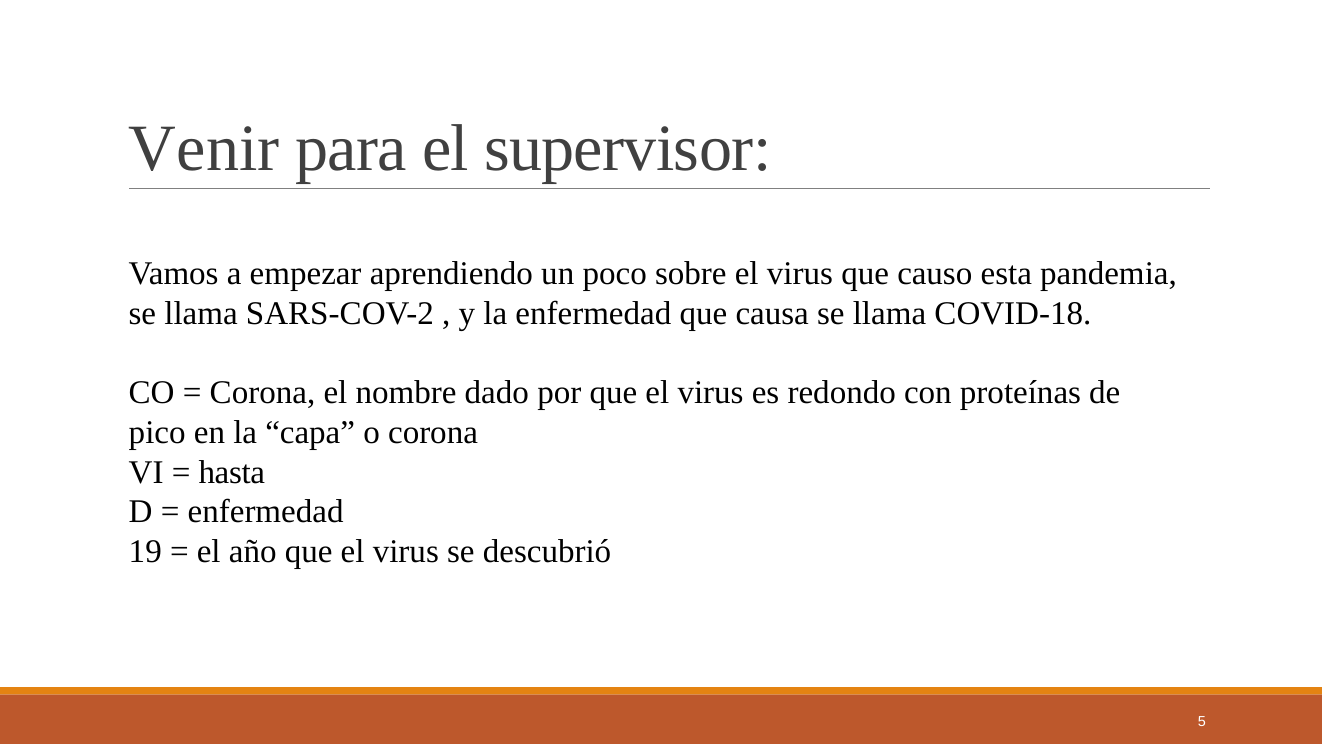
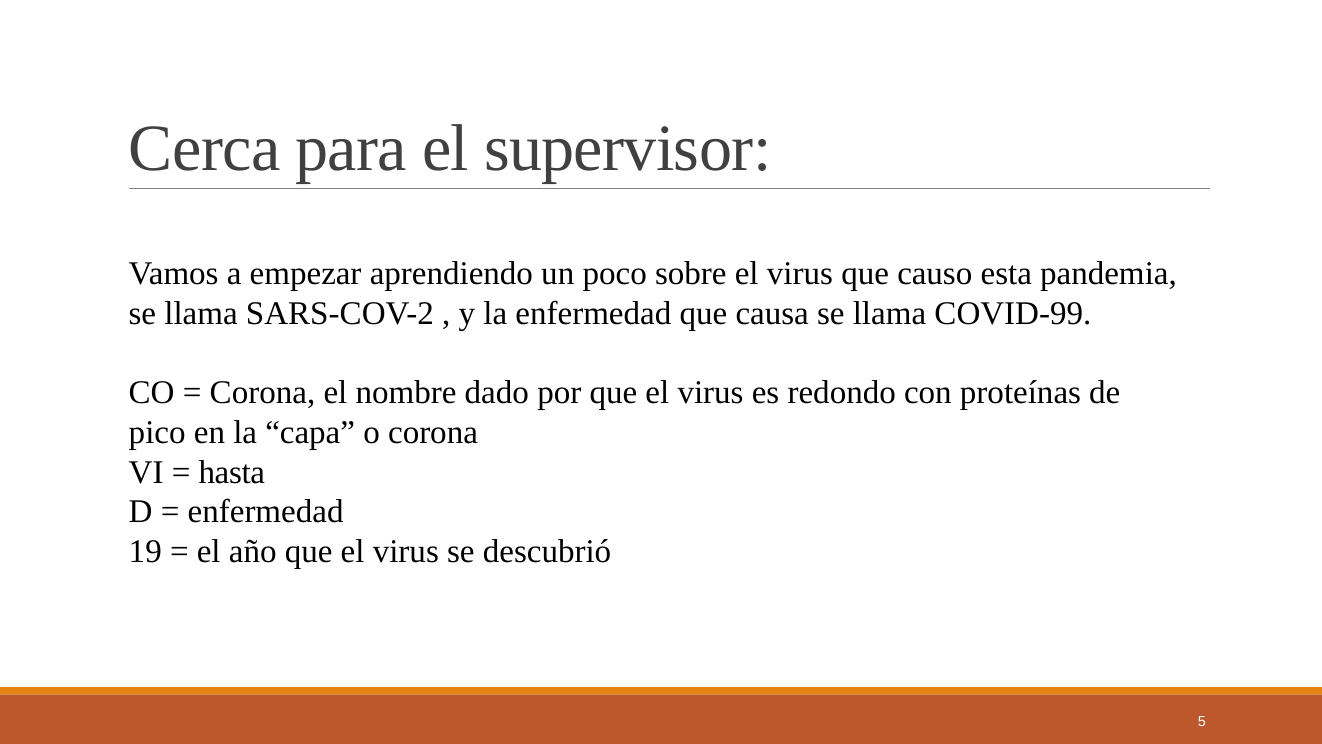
Venir: Venir -> Cerca
COVID-18: COVID-18 -> COVID-99
